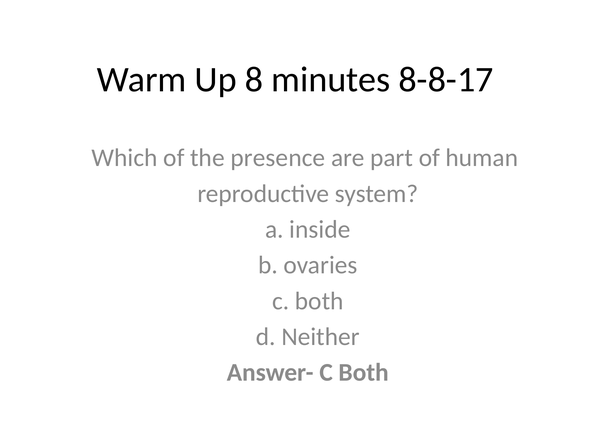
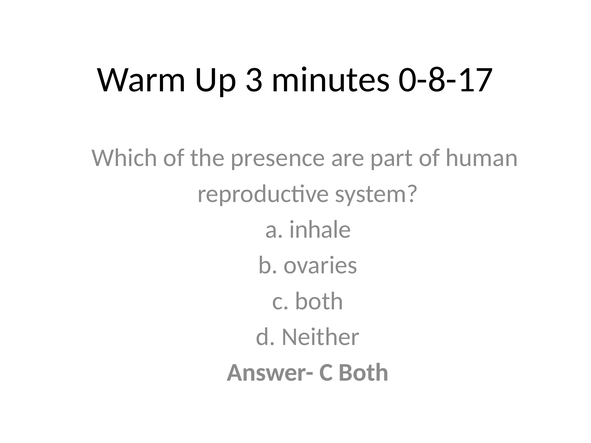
8: 8 -> 3
8-8-17: 8-8-17 -> 0-8-17
inside: inside -> inhale
